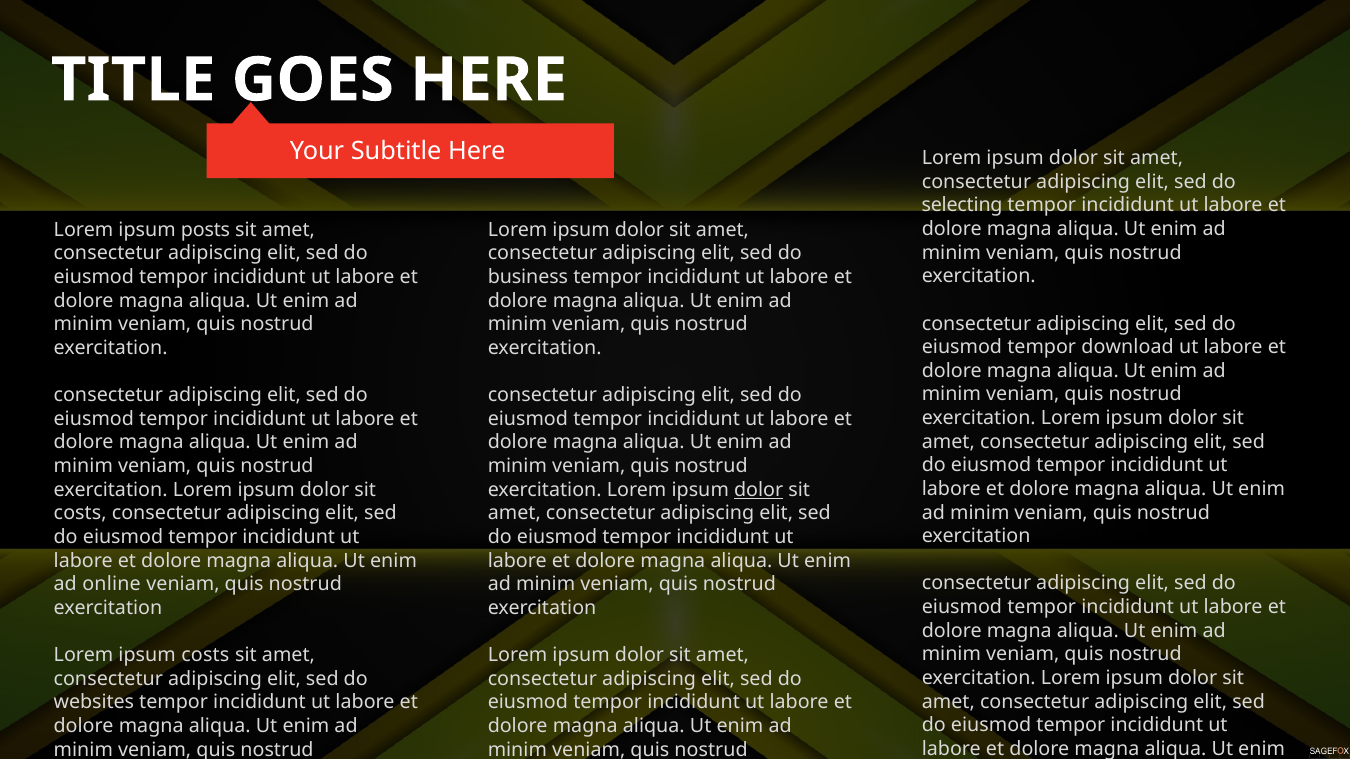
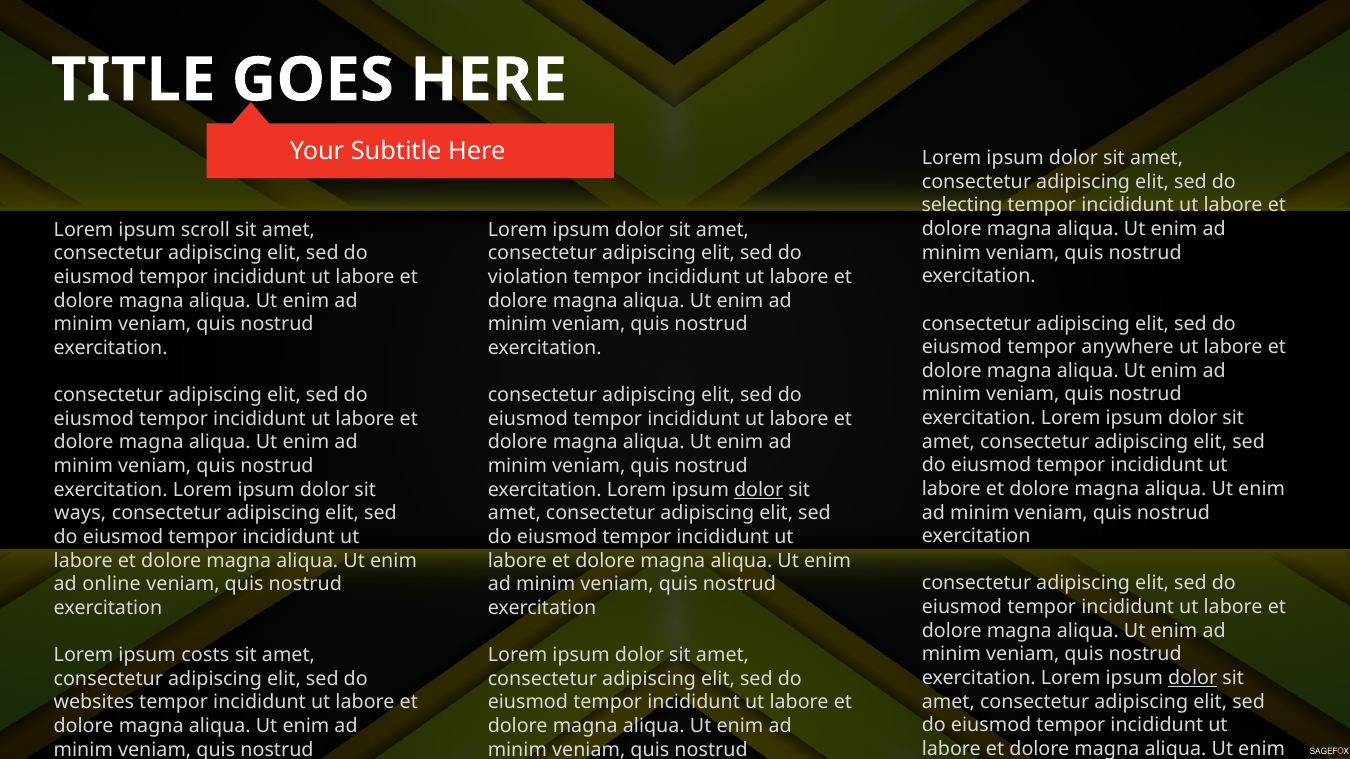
posts: posts -> scroll
business: business -> violation
download: download -> anywhere
costs at (80, 514): costs -> ways
dolor at (1193, 678) underline: none -> present
